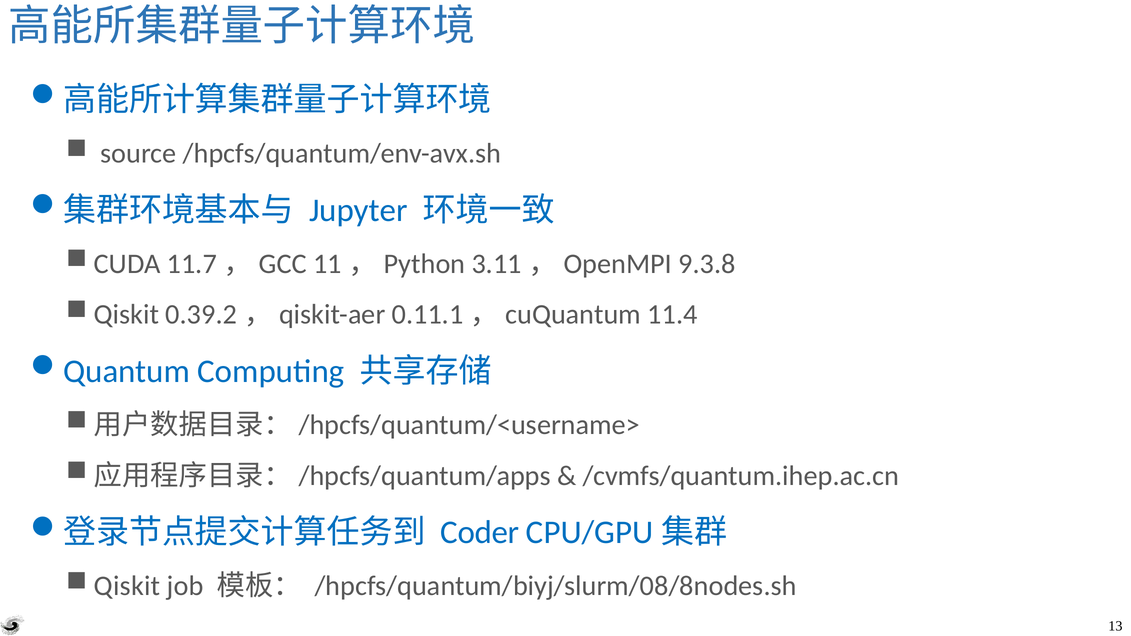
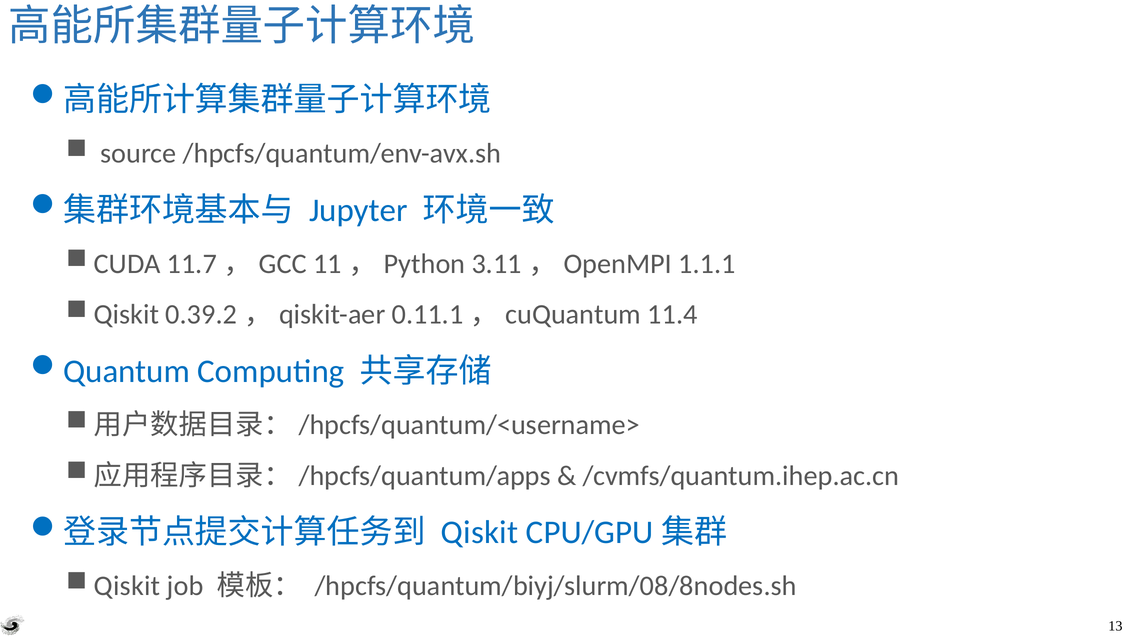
9.3.8: 9.3.8 -> 1.1.1
Coder at (480, 533): Coder -> Qiskit
